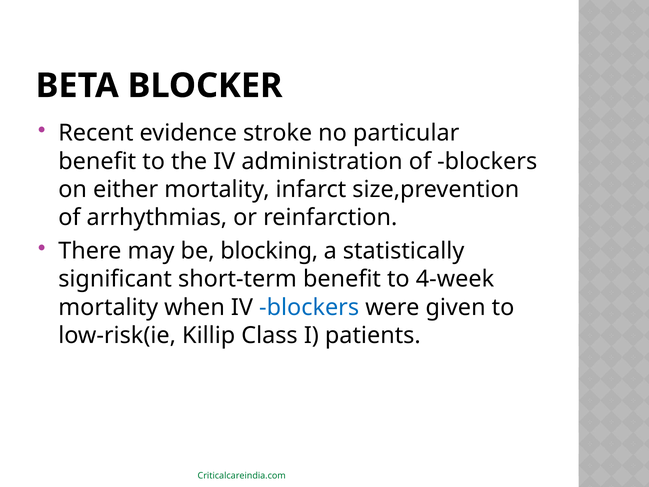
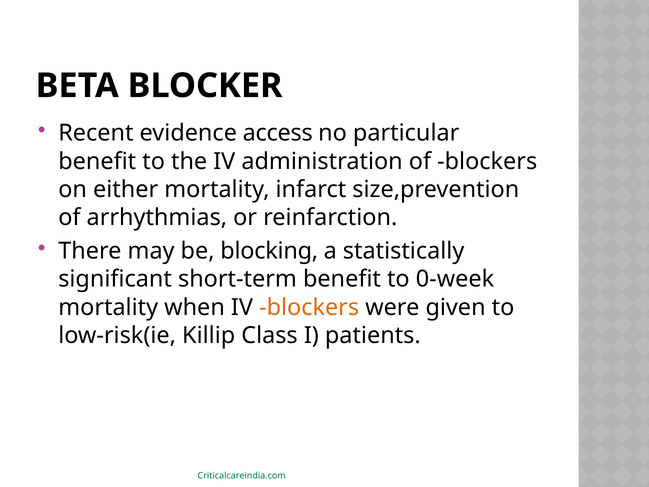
stroke: stroke -> access
4-week: 4-week -> 0-week
blockers at (309, 307) colour: blue -> orange
